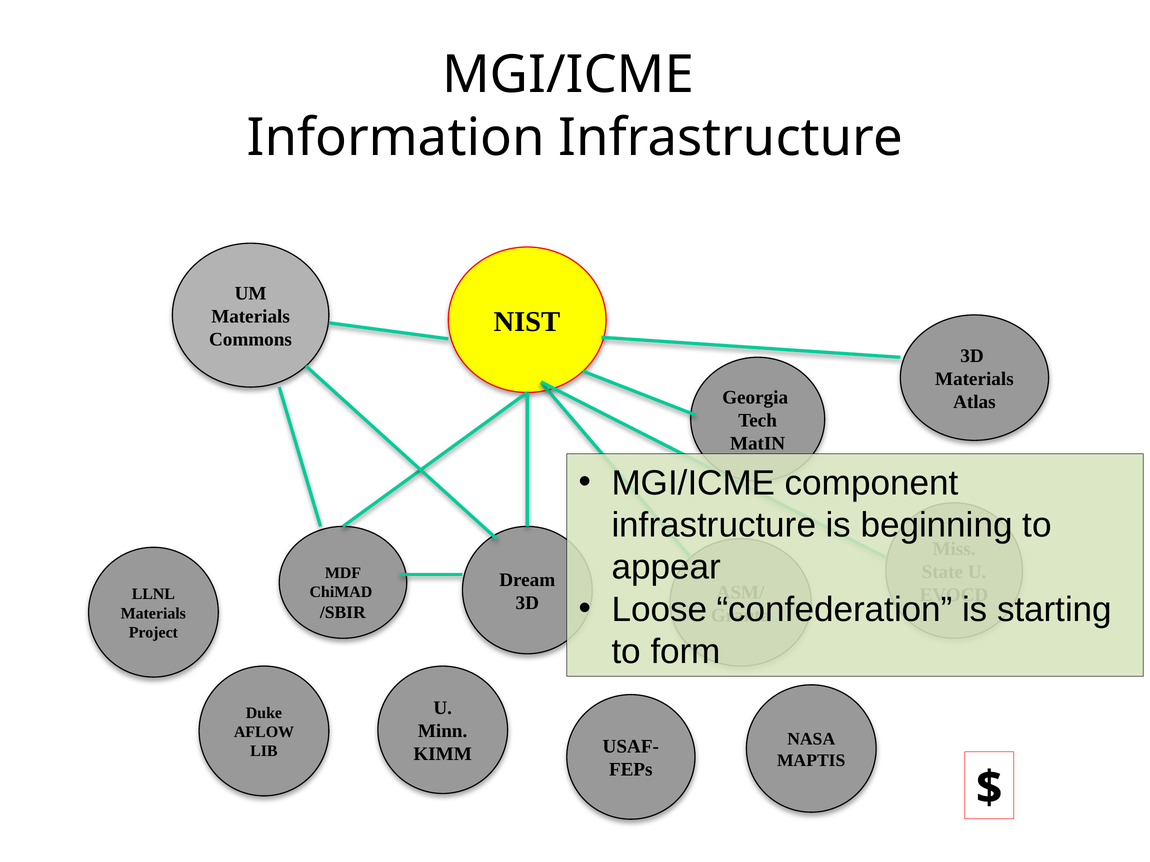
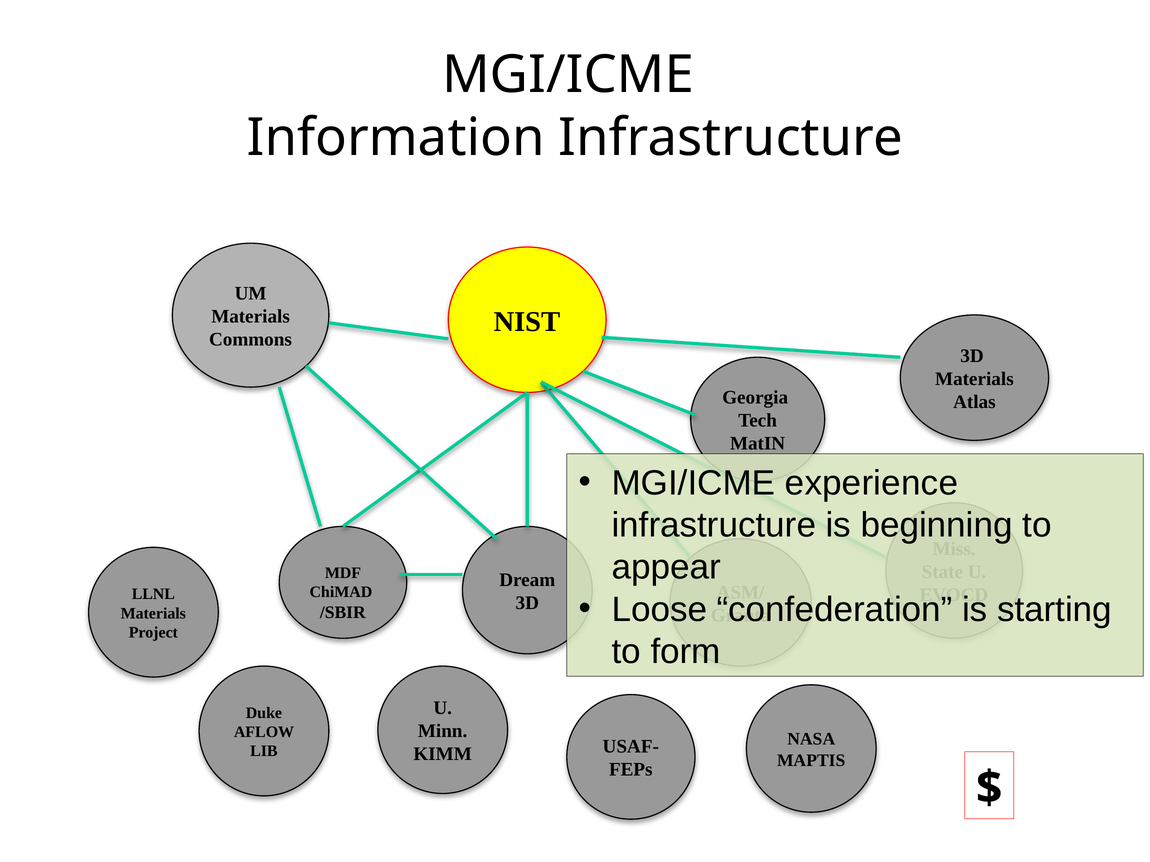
component: component -> experience
